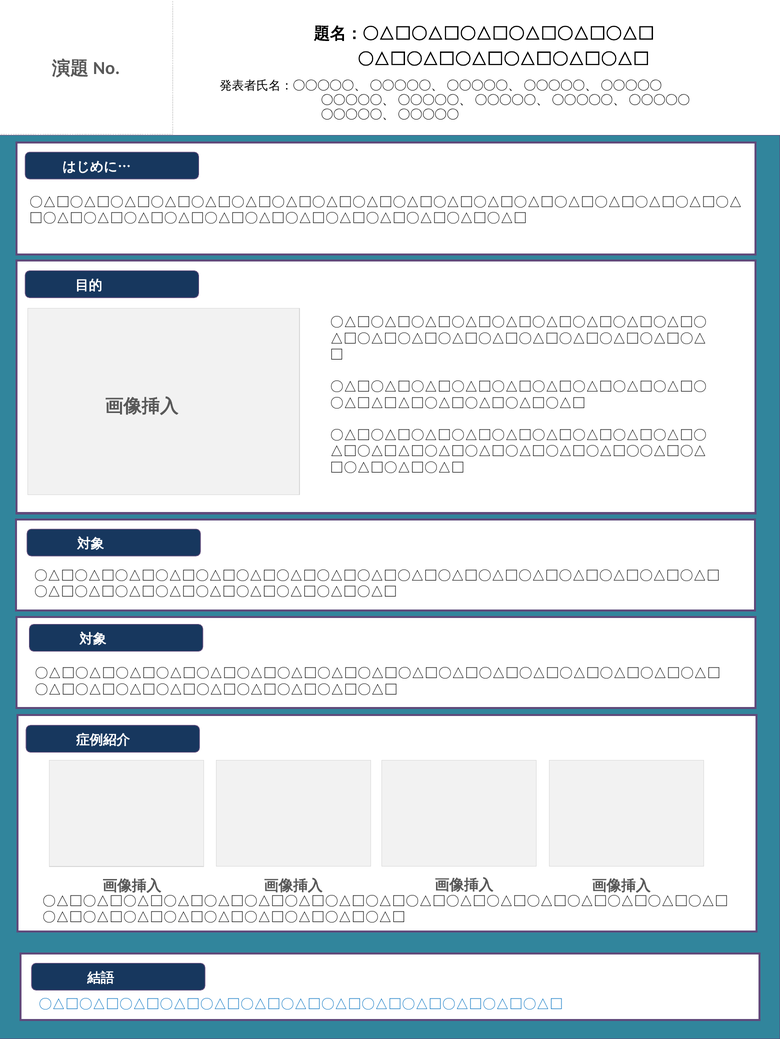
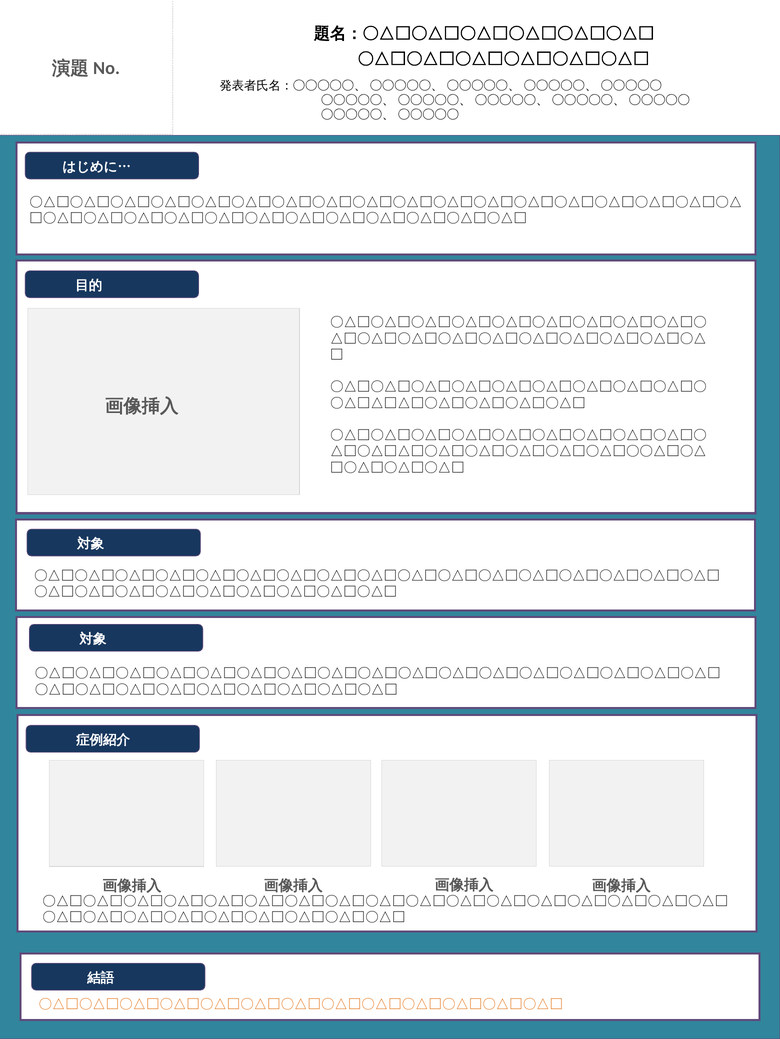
〇△□〇△□〇△□〇△□〇△□〇△□〇△□〇△□〇△□〇△□〇△□〇△□〇△□ colour: blue -> orange
